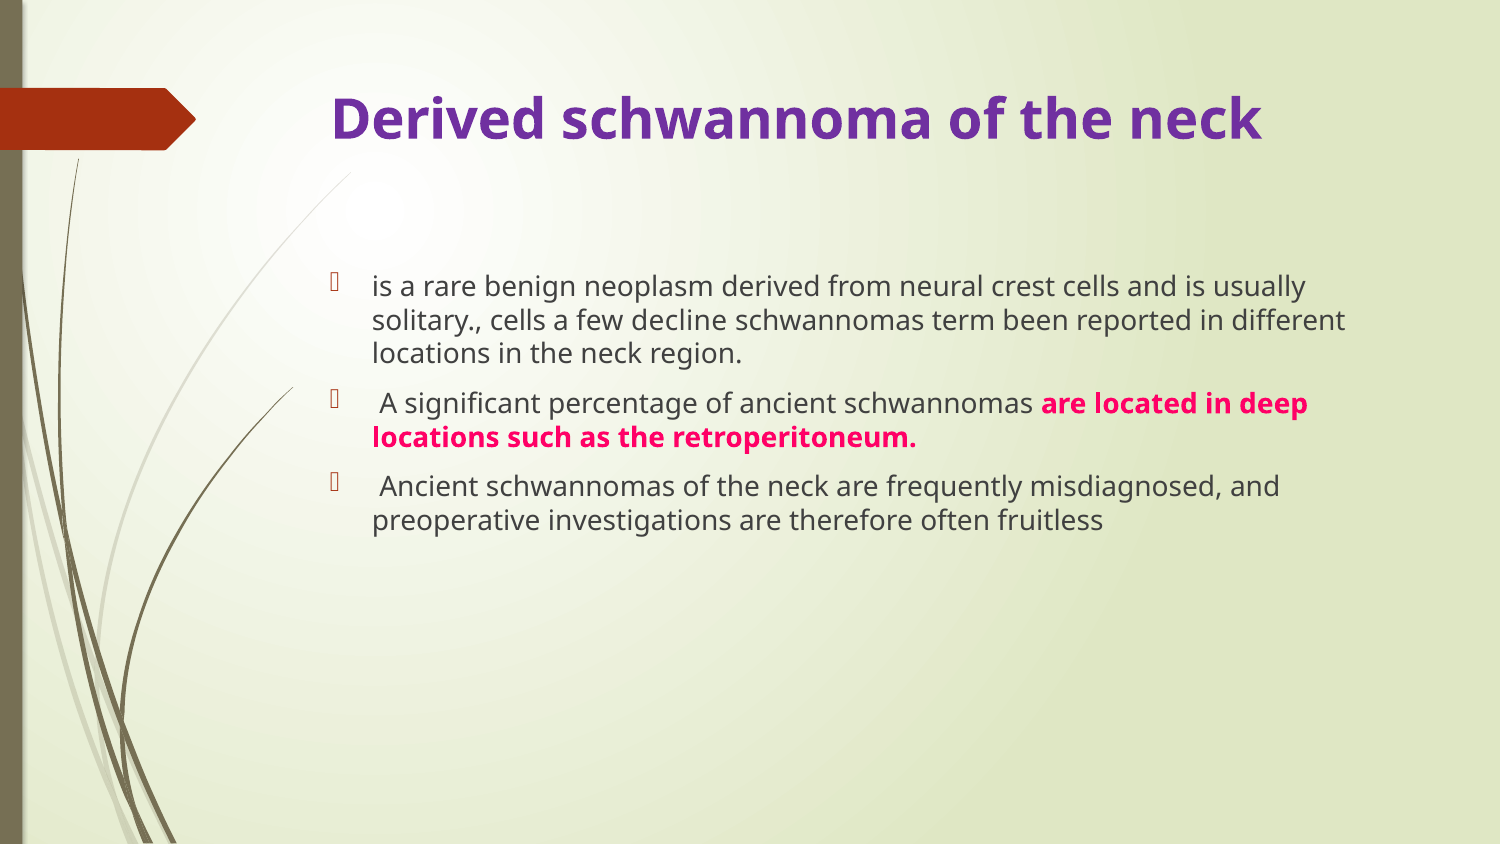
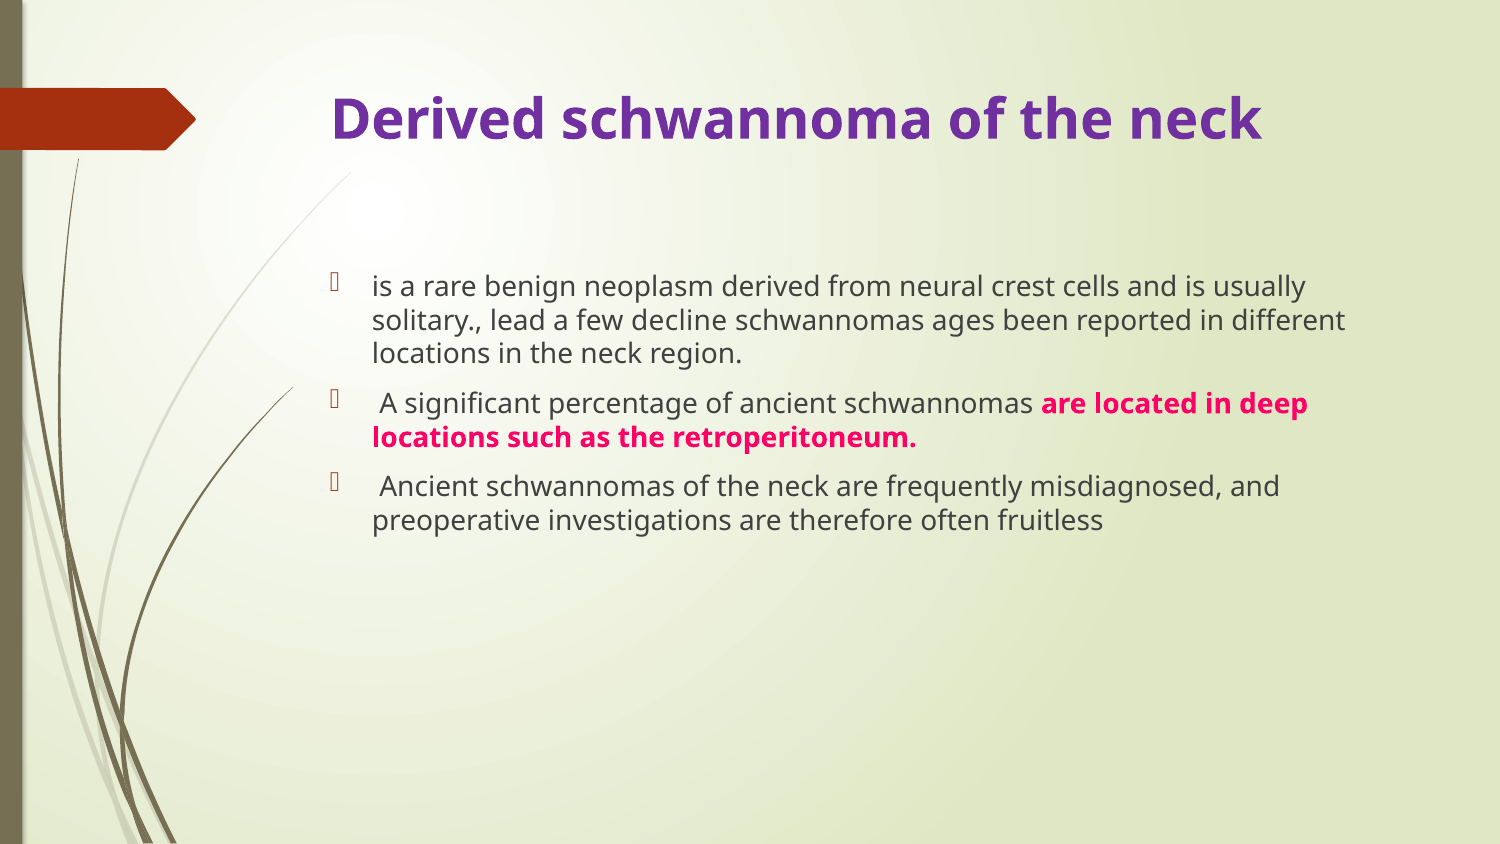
solitary cells: cells -> lead
term: term -> ages
